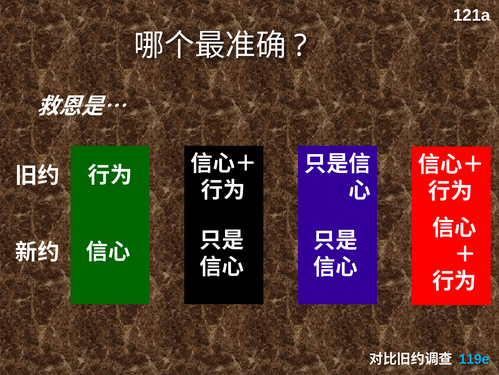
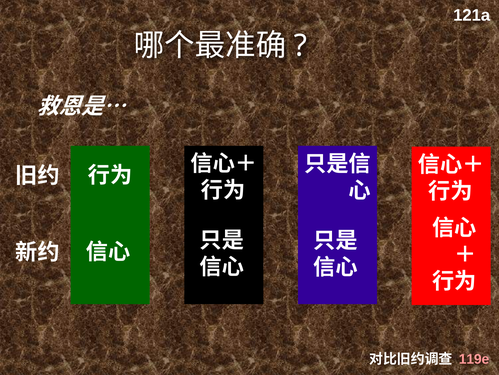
119e colour: light blue -> pink
